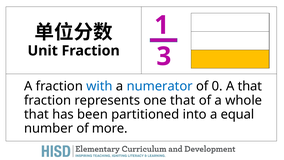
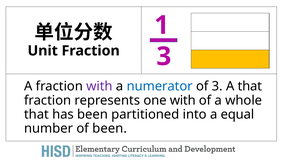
with at (99, 86) colour: blue -> purple
of 0: 0 -> 3
one that: that -> with
of more: more -> been
